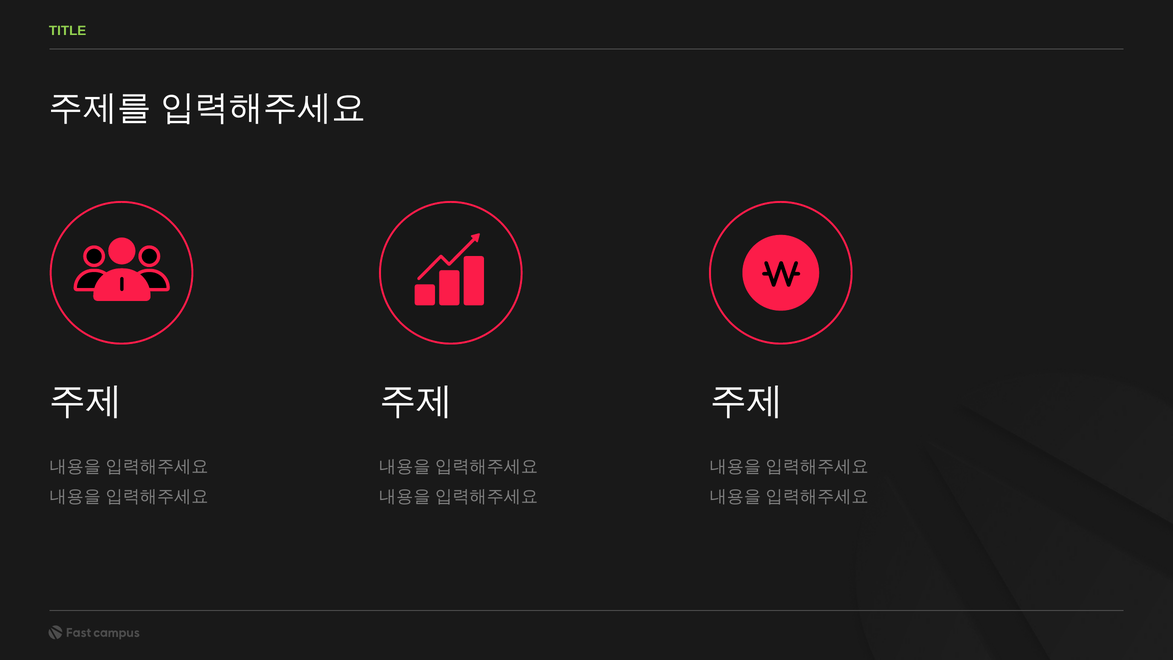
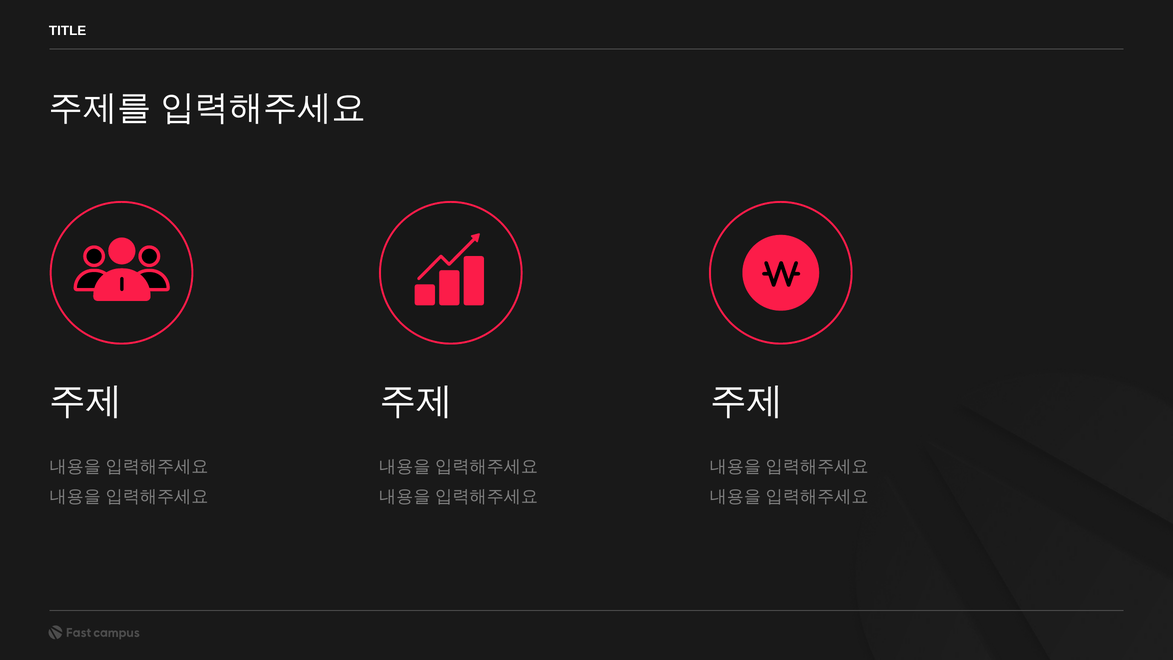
TITLE colour: light green -> white
